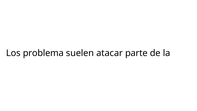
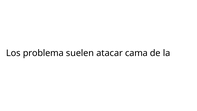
parte: parte -> cama
